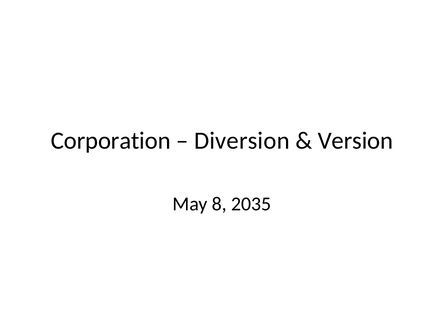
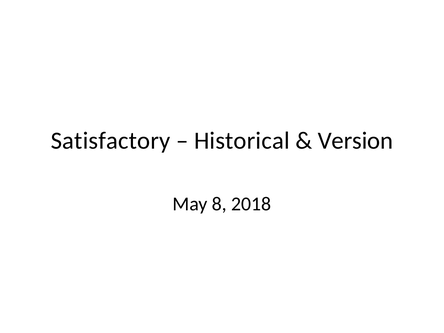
Corporation: Corporation -> Satisfactory
Diversion: Diversion -> Historical
2035: 2035 -> 2018
